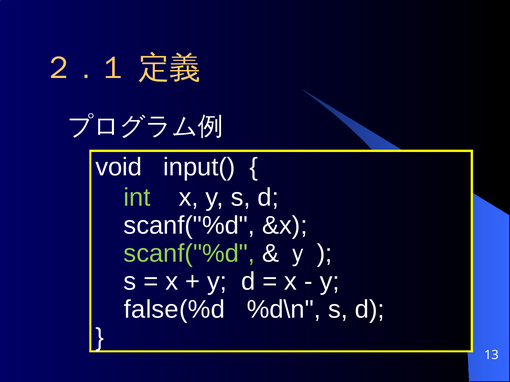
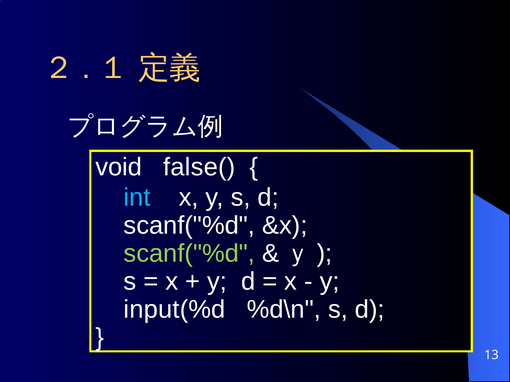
input(: input( -> false(
int colour: light green -> light blue
false(%d: false(%d -> input(%d
